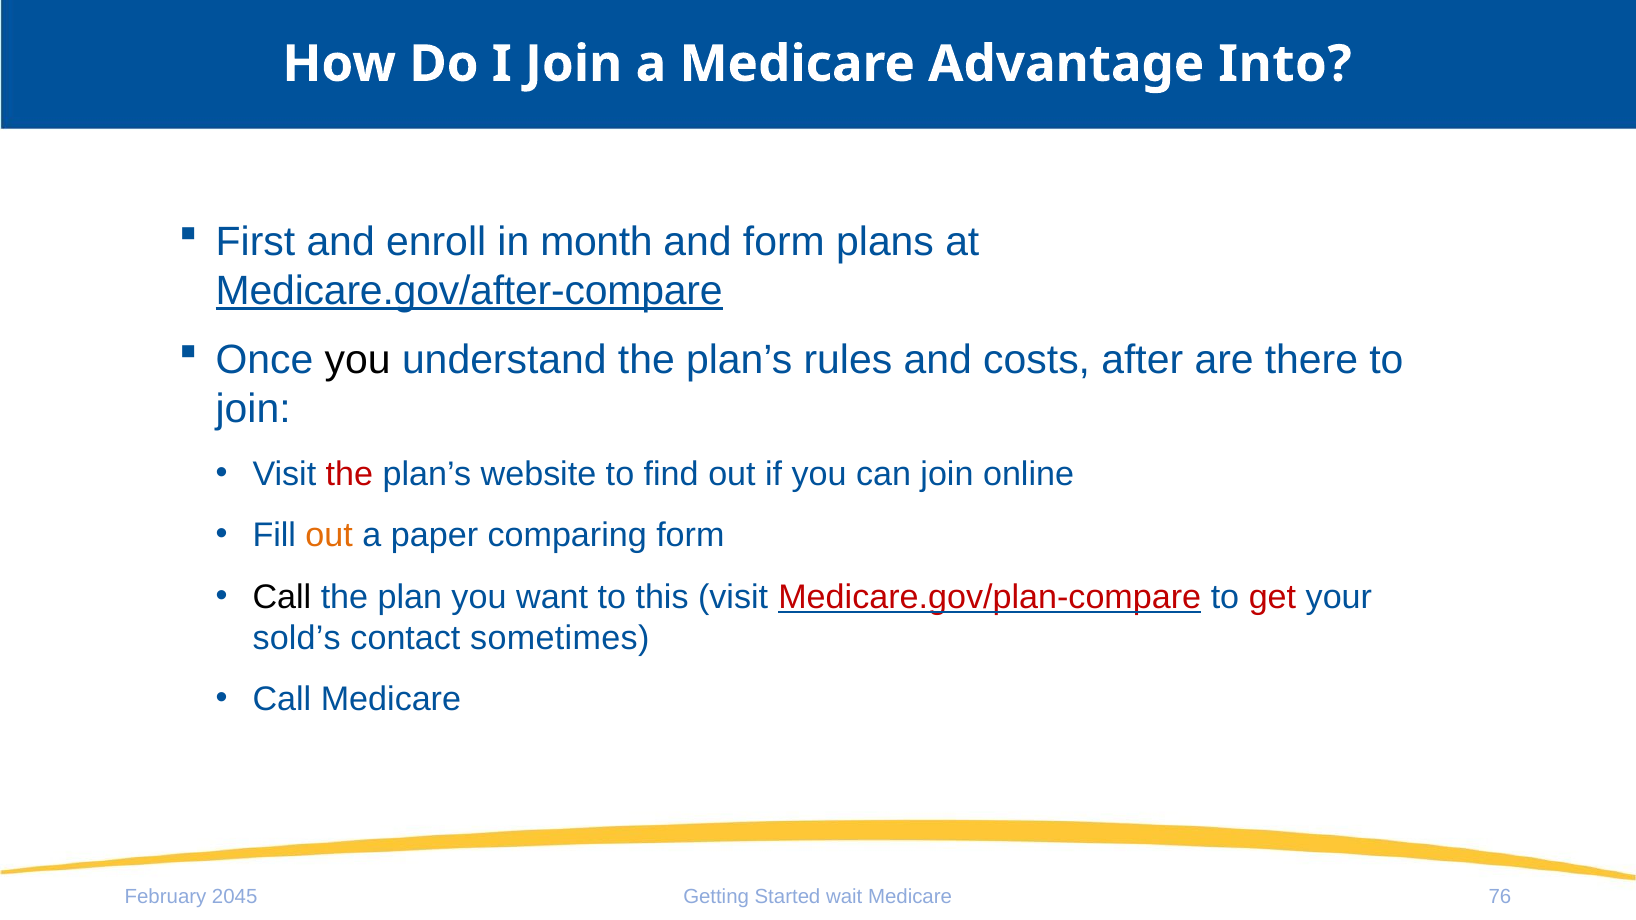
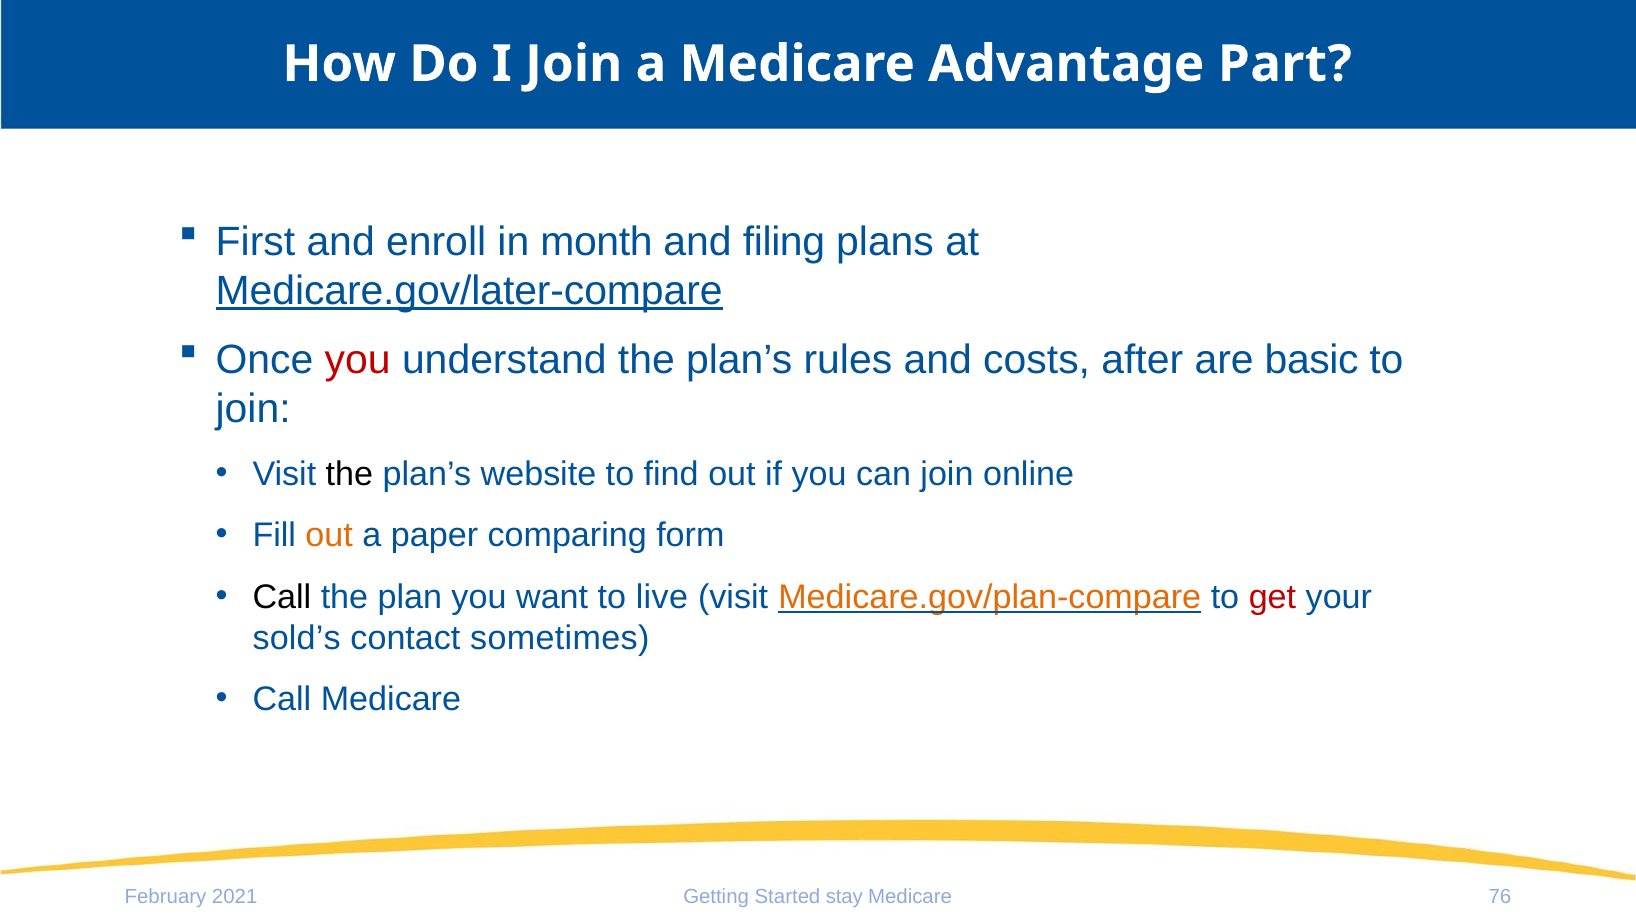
Into: Into -> Part
and form: form -> filing
Medicare.gov/after-compare: Medicare.gov/after-compare -> Medicare.gov/later-compare
you at (358, 360) colour: black -> red
there: there -> basic
the at (349, 474) colour: red -> black
this: this -> live
Medicare.gov/plan-compare colour: red -> orange
2045: 2045 -> 2021
wait: wait -> stay
